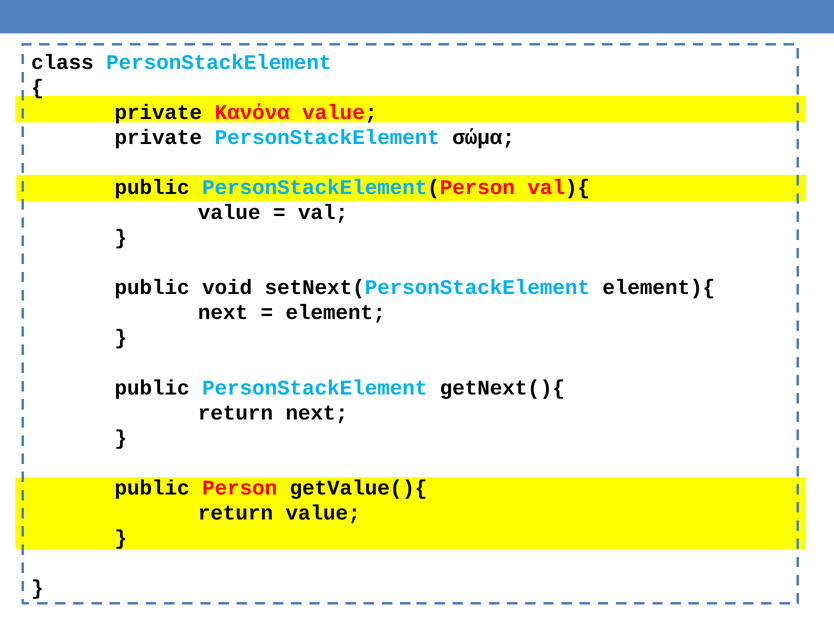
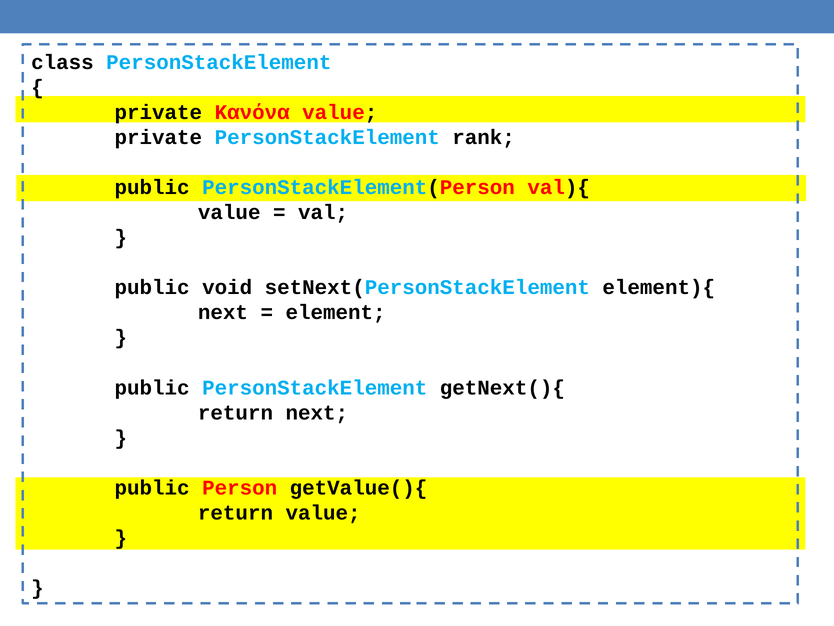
σώμα: σώμα -> rank
